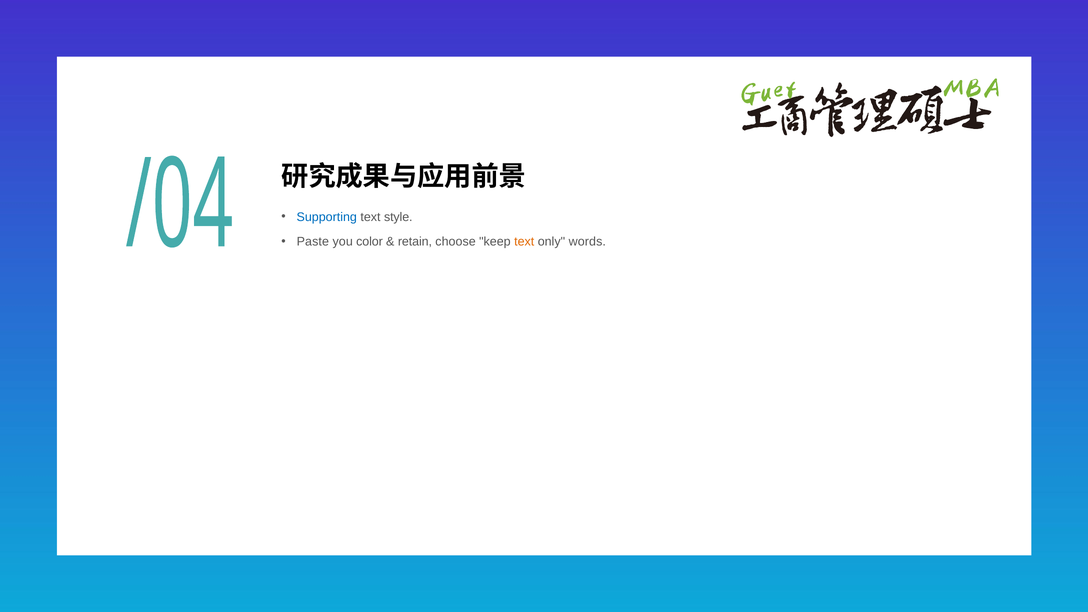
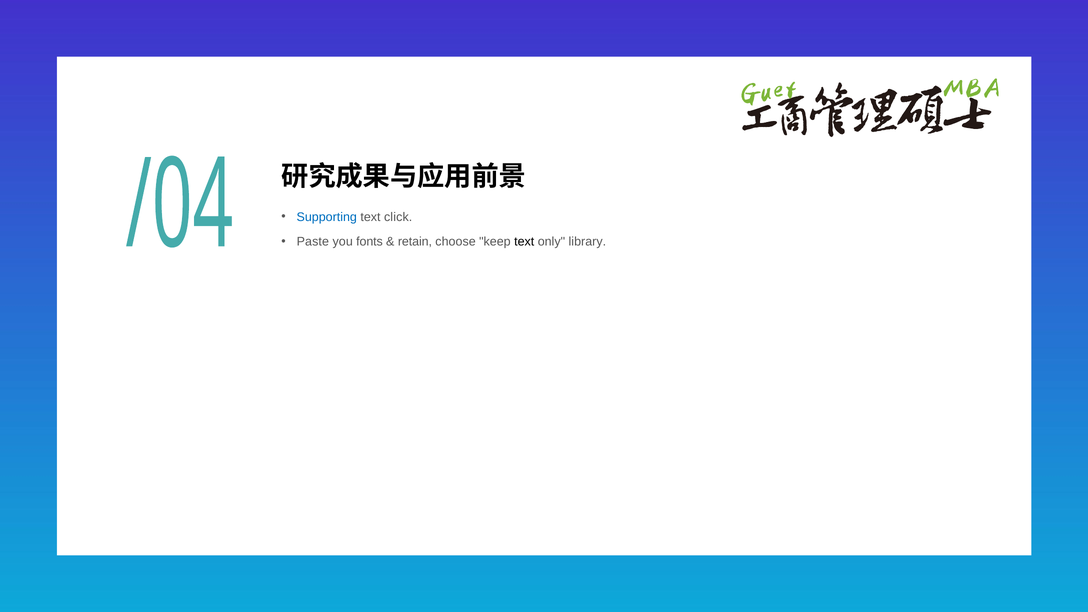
style: style -> click
color: color -> fonts
text at (524, 242) colour: orange -> black
words: words -> library
